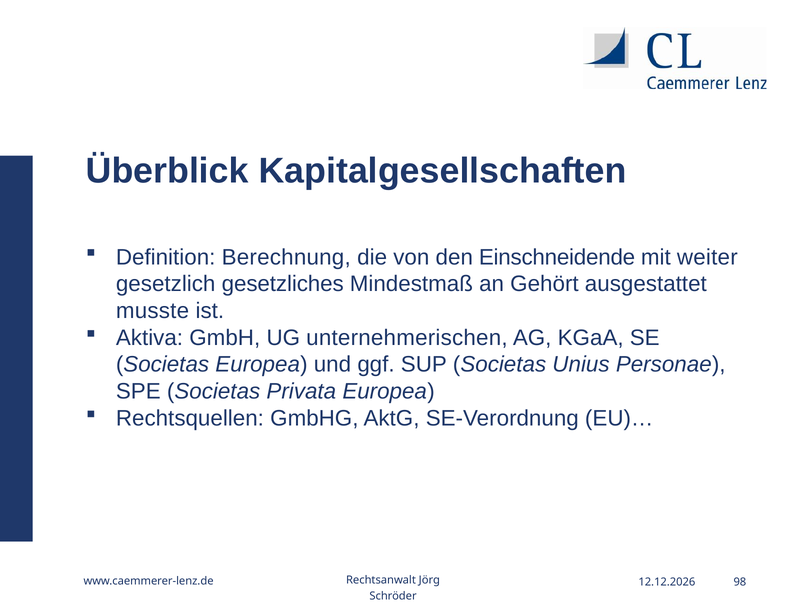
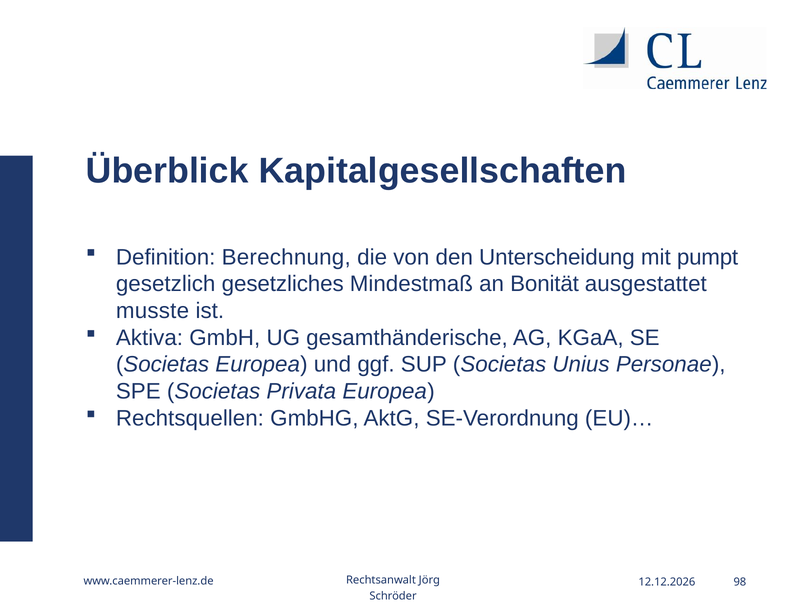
Einschneidende: Einschneidende -> Unterscheidung
weiter: weiter -> pumpt
Gehört: Gehört -> Bonität
unternehmerischen: unternehmerischen -> gesamthänderische
